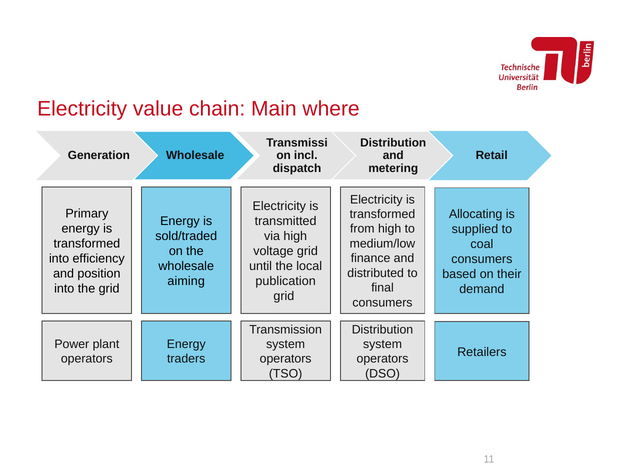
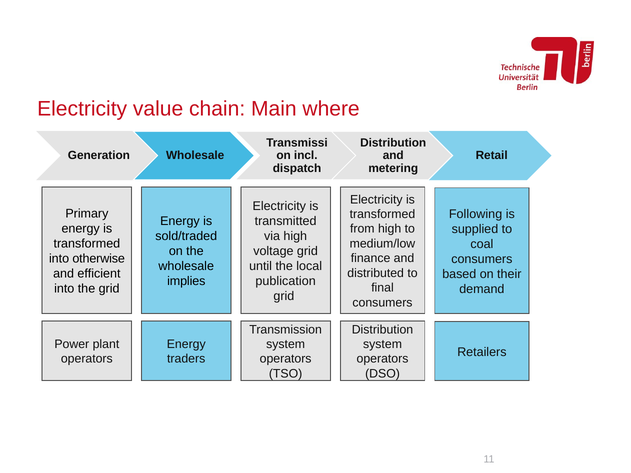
Allocating: Allocating -> Following
efficiency: efficiency -> otherwise
position: position -> efficient
aiming: aiming -> implies
